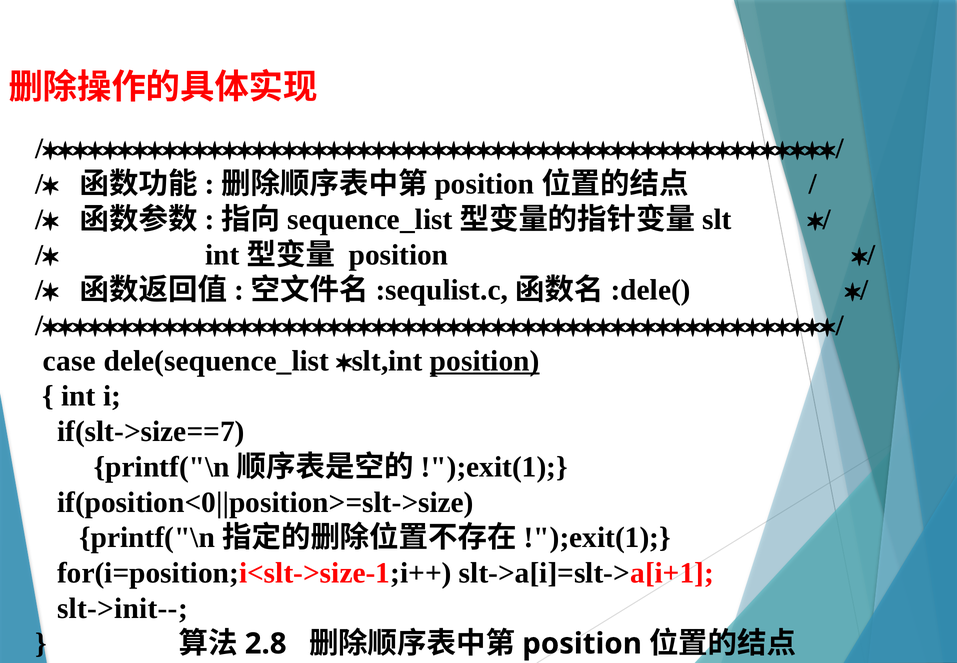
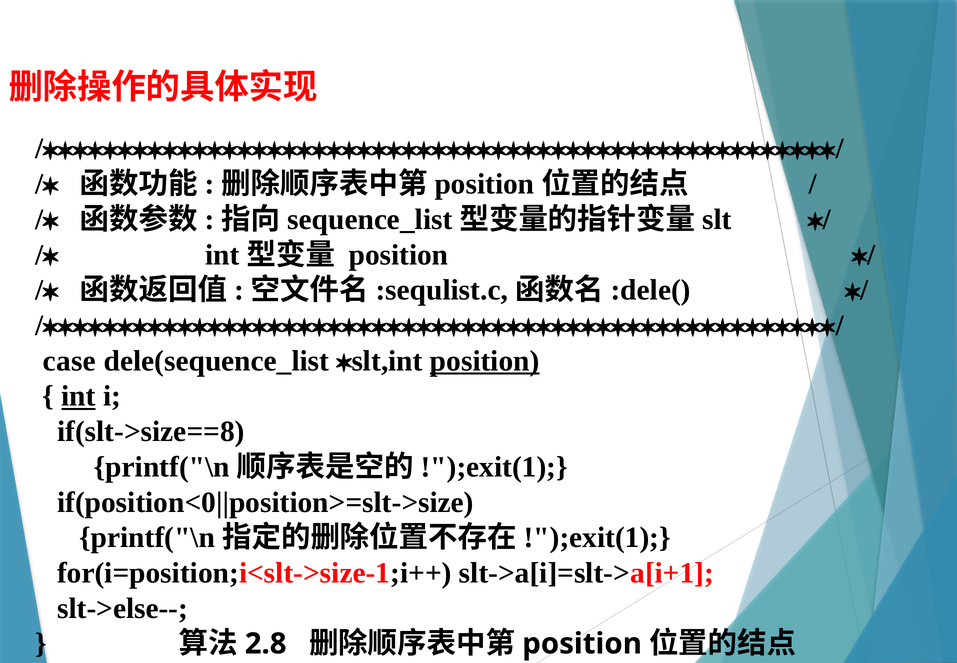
int underline: none -> present
if(slt->size==7: if(slt->size==7 -> if(slt->size==8
slt->init--: slt->init-- -> slt->else--
